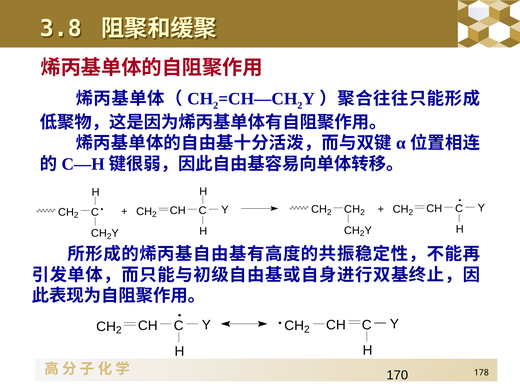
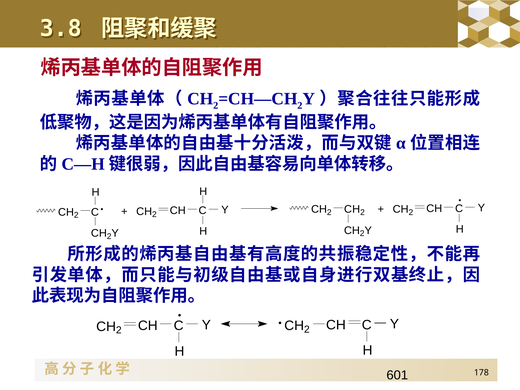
170: 170 -> 601
